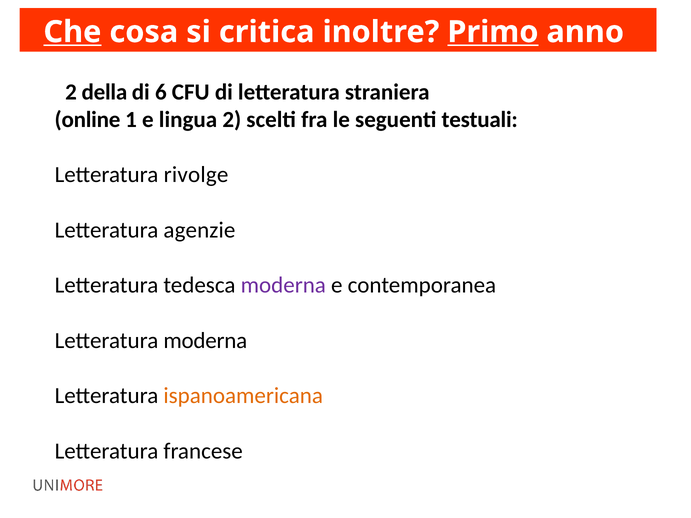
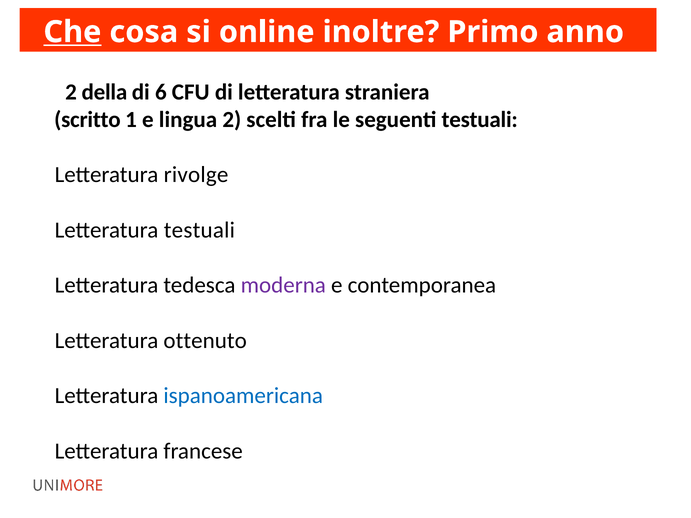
critica: critica -> online
Primo underline: present -> none
online: online -> scritto
Letteratura agenzie: agenzie -> testuali
Letteratura moderna: moderna -> ottenuto
ispanoamericana colour: orange -> blue
